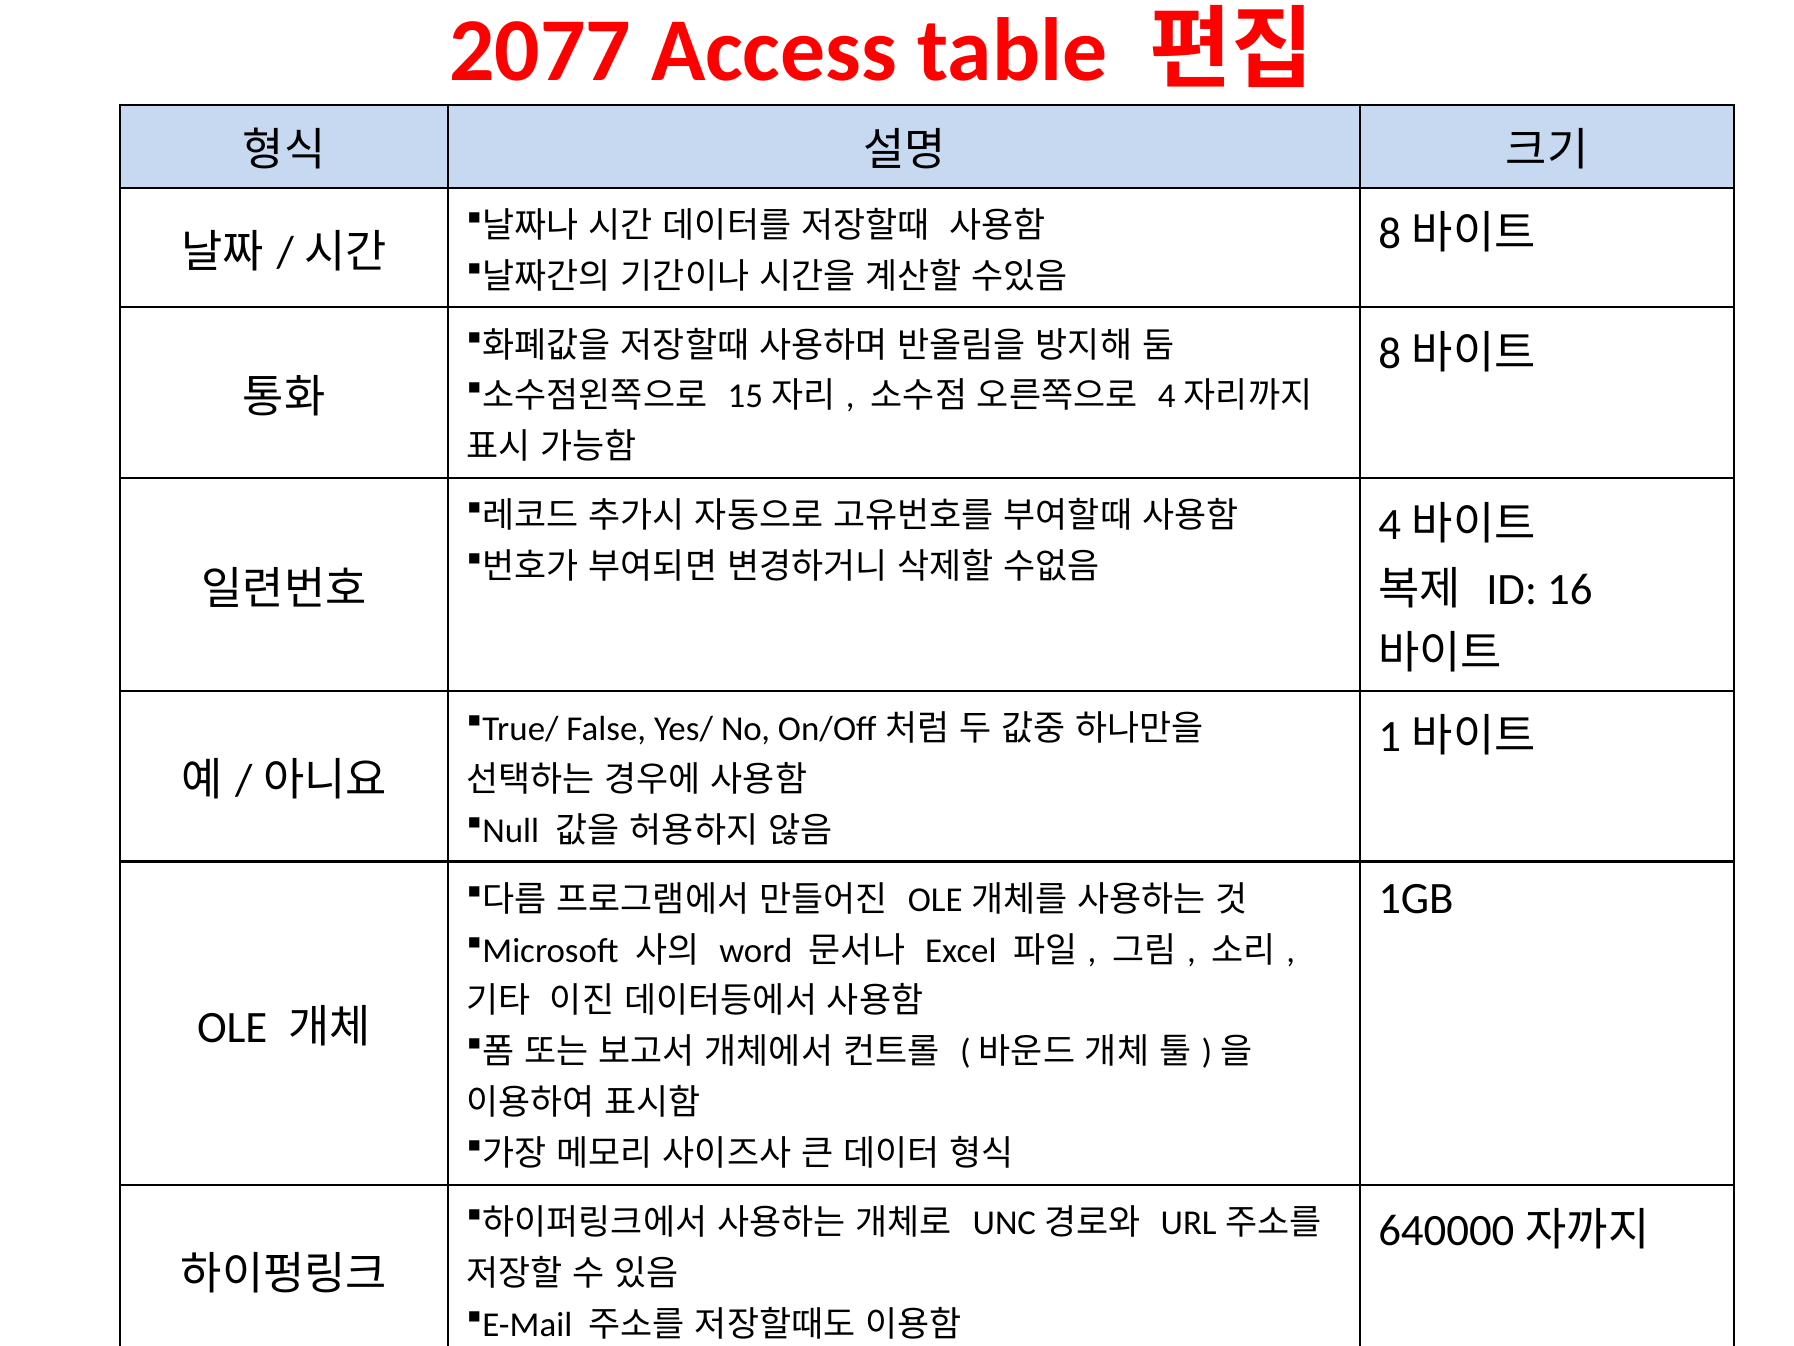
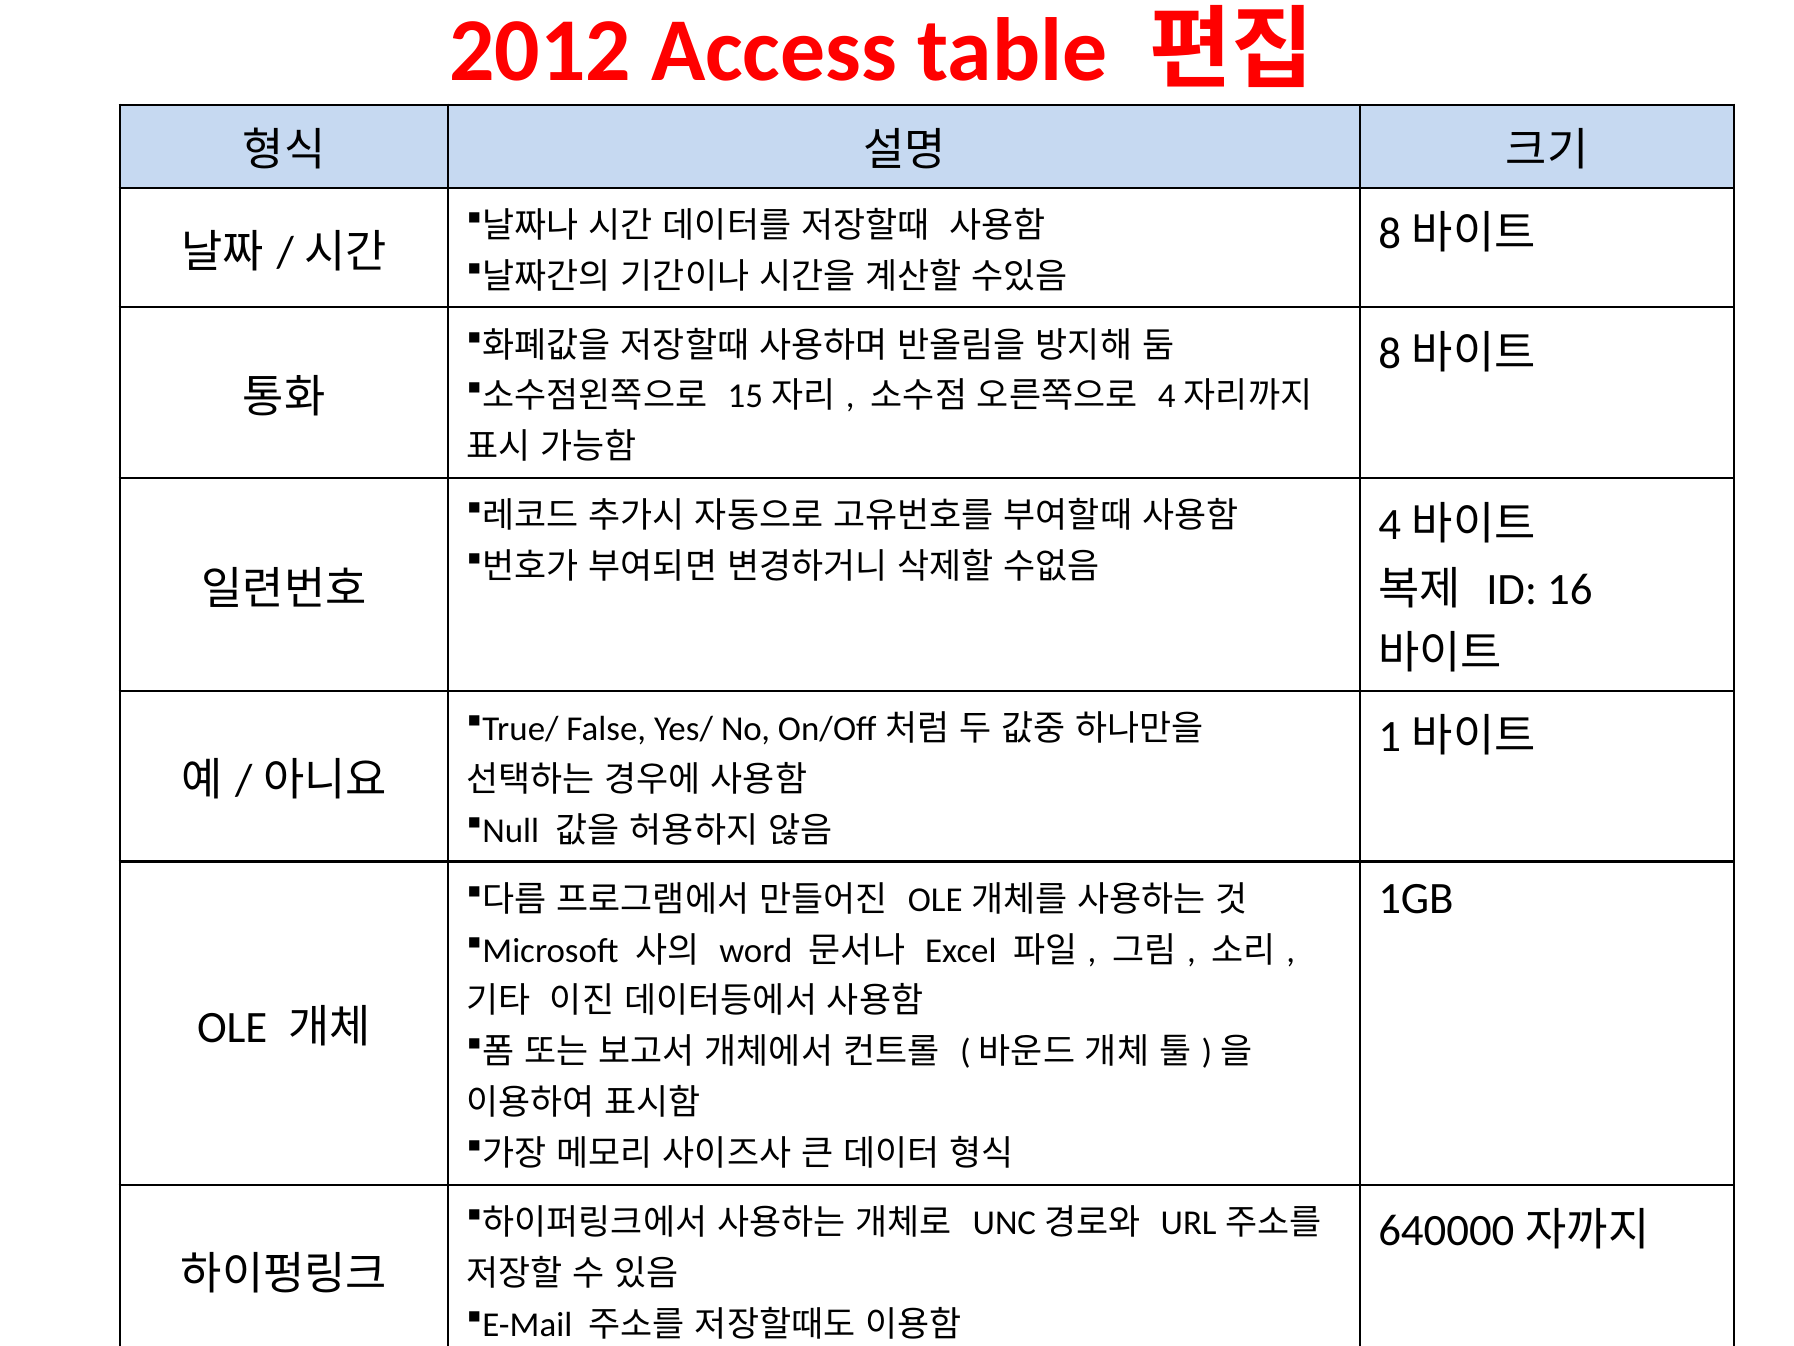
2077: 2077 -> 2012
